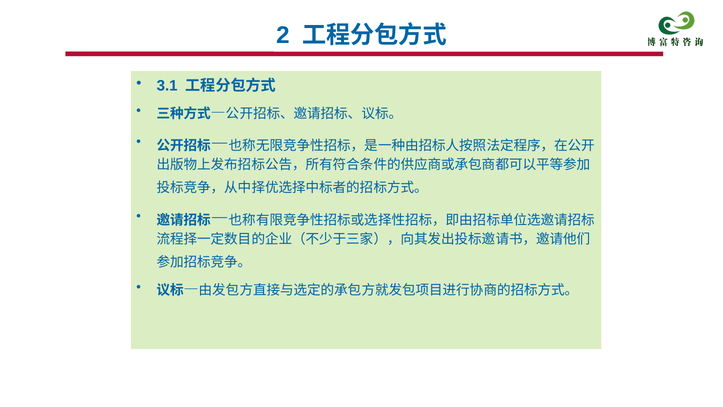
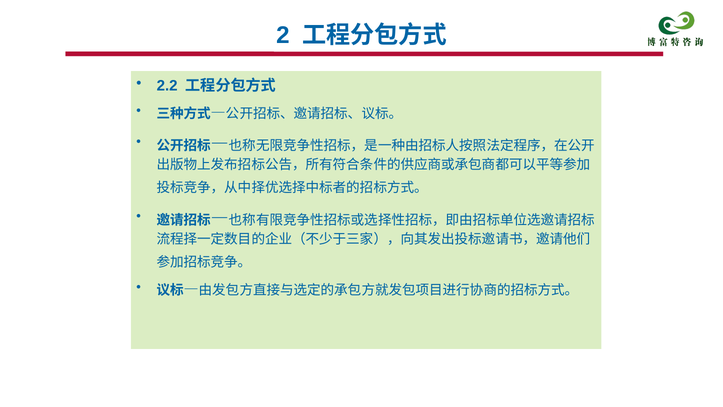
3.1: 3.1 -> 2.2
